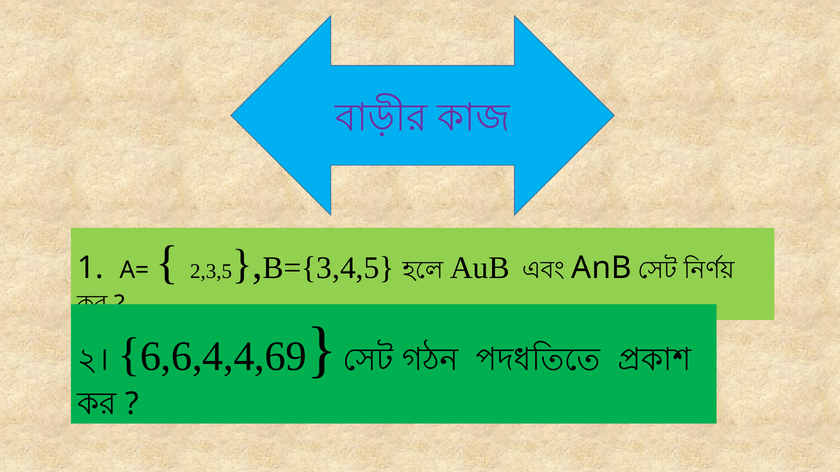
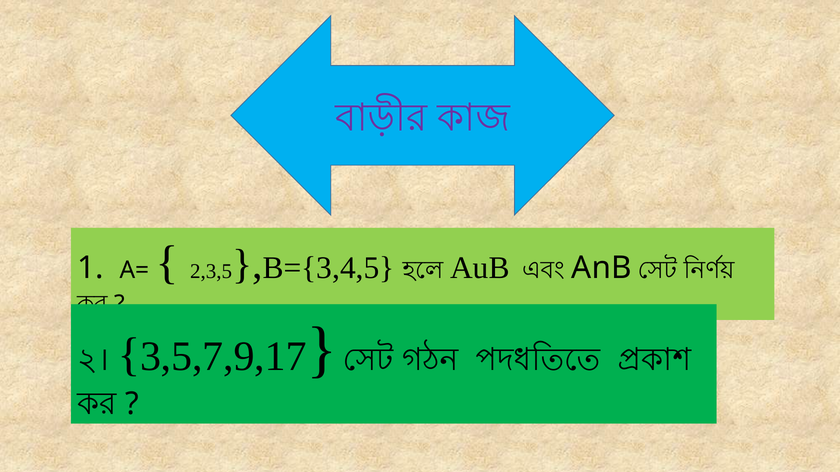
6,6,4,4,69: 6,6,4,4,69 -> 3,5,7,9,17
